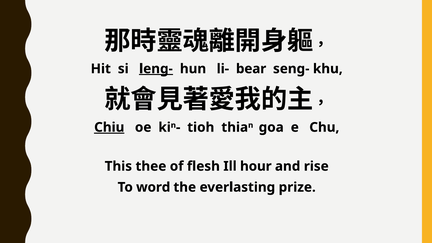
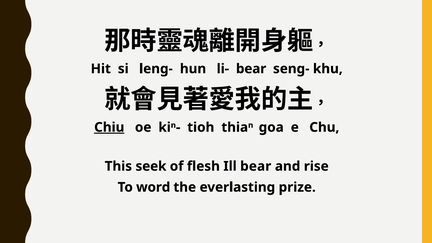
leng- underline: present -> none
thee: thee -> seek
Ill hour: hour -> bear
